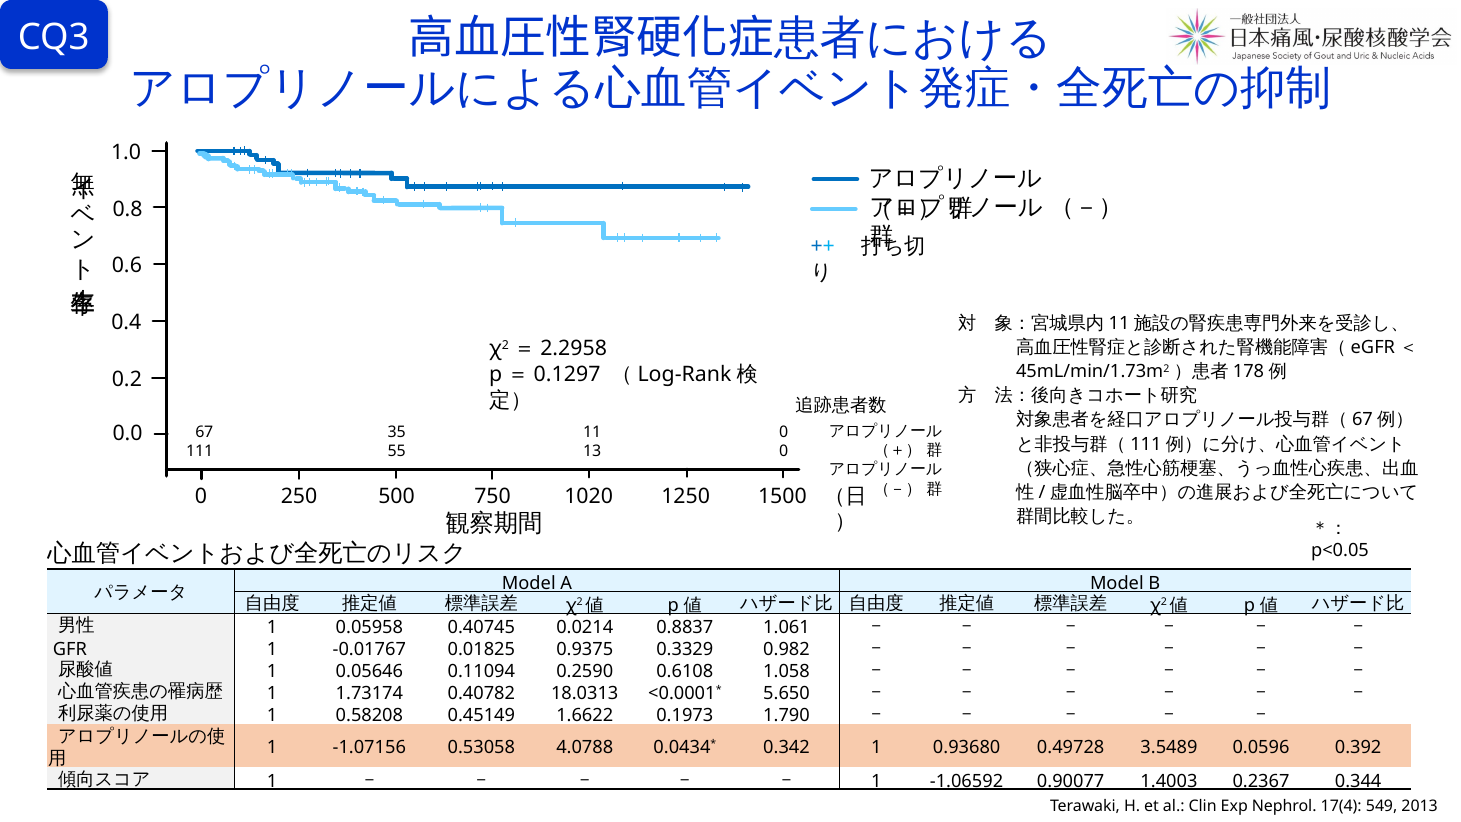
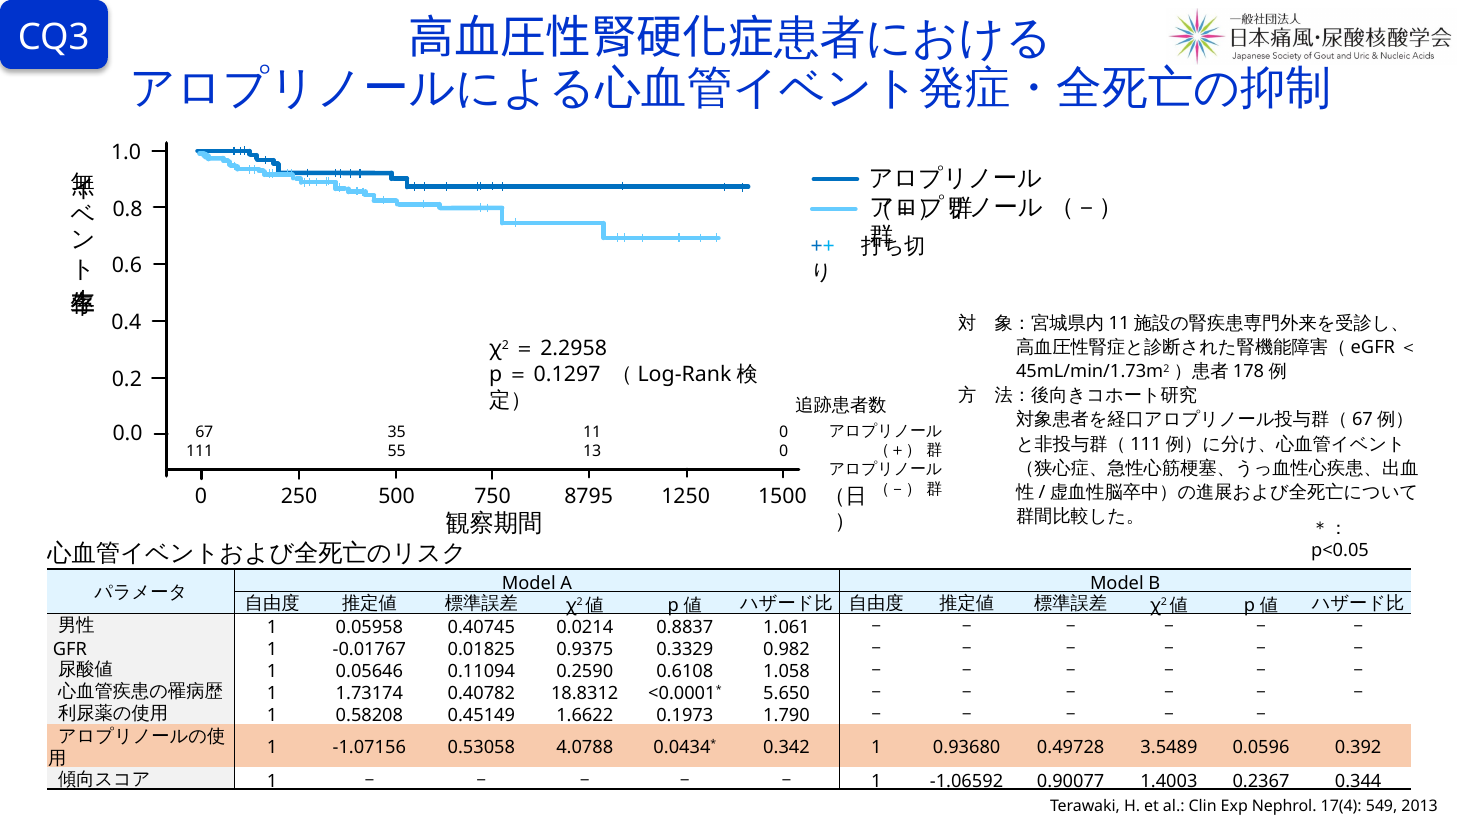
1020: 1020 -> 8795
18.0313: 18.0313 -> 18.8312
